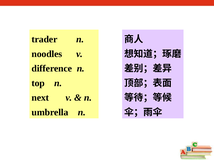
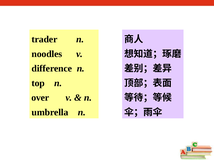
next: next -> over
